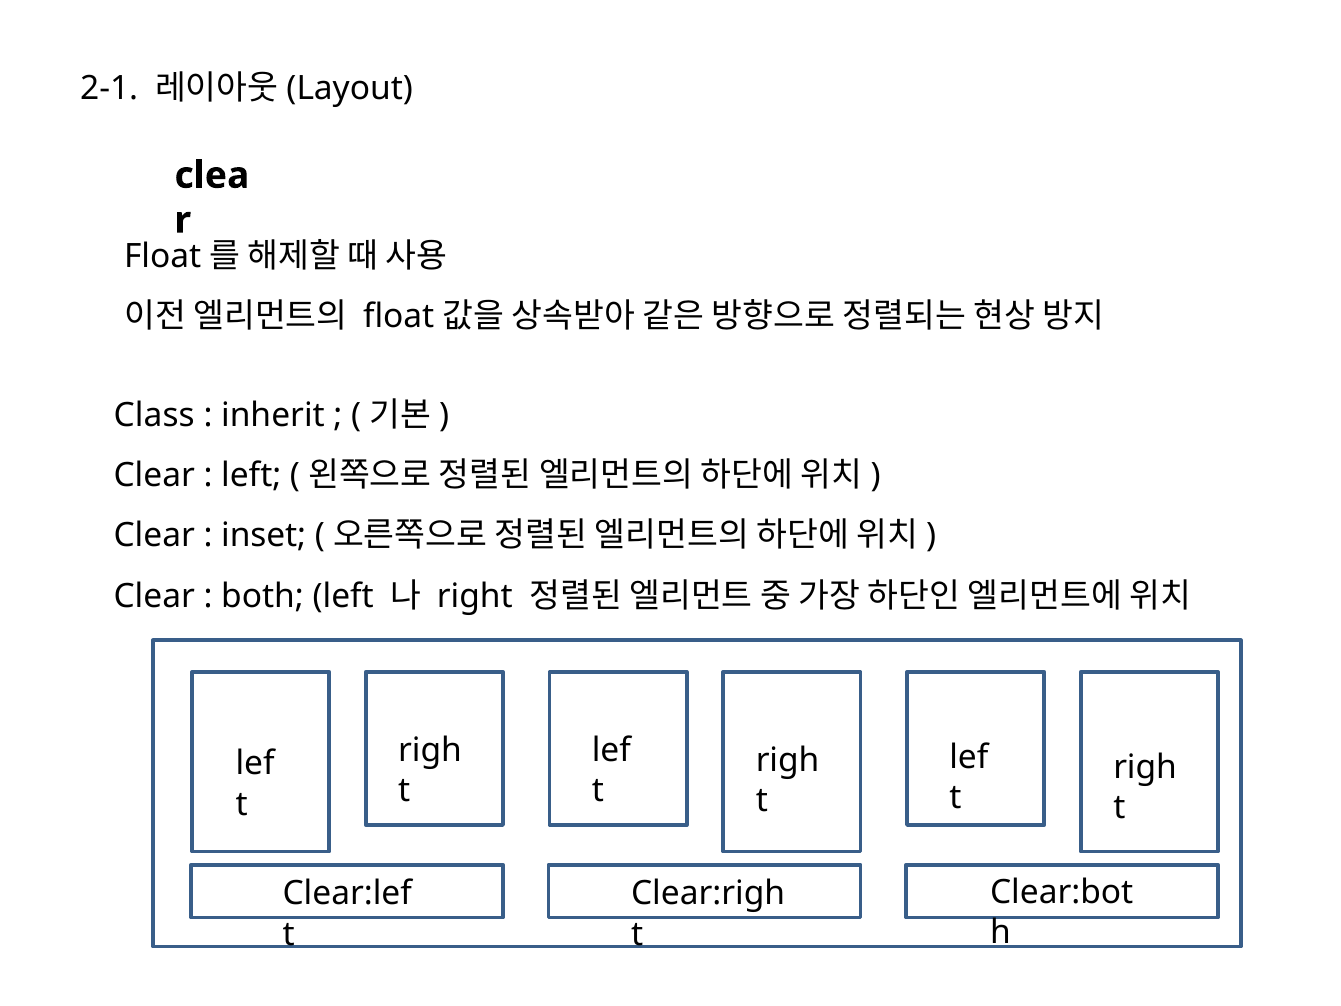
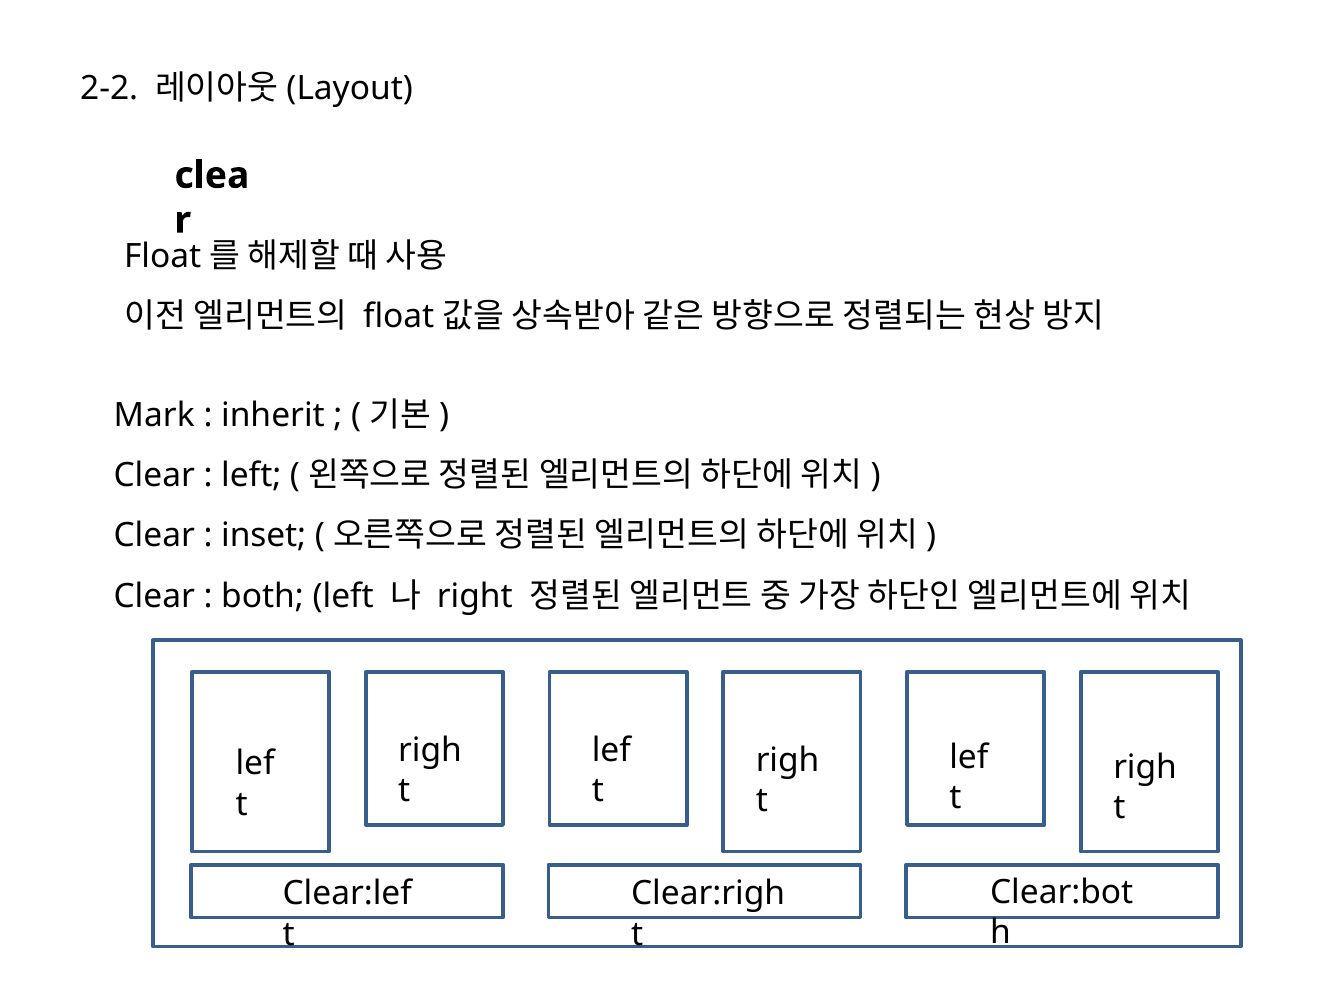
2-1: 2-1 -> 2-2
Class: Class -> Mark
